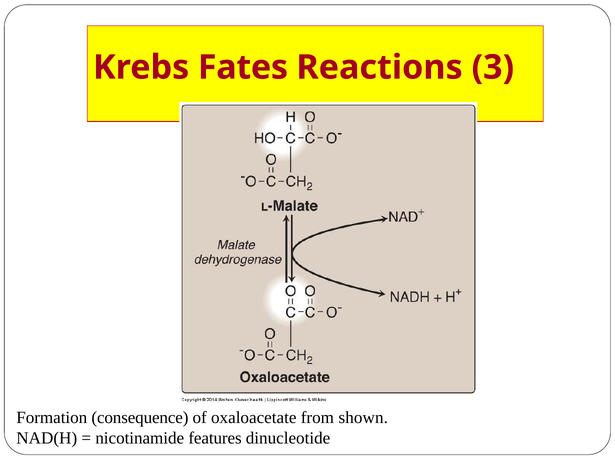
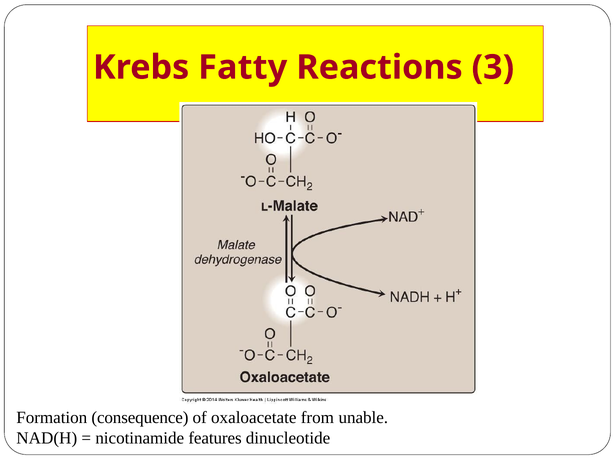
Fates: Fates -> Fatty
shown: shown -> unable
